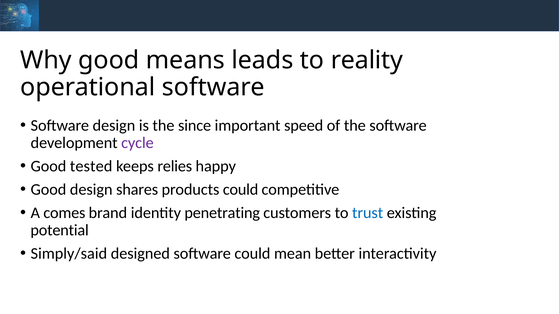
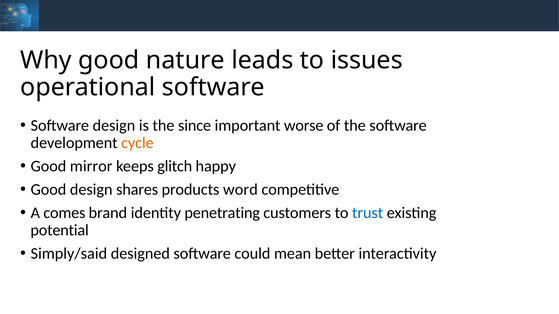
means: means -> nature
reality: reality -> issues
speed: speed -> worse
cycle colour: purple -> orange
tested: tested -> mirror
relies: relies -> glitch
products could: could -> word
